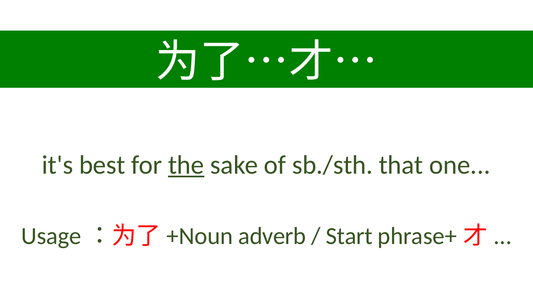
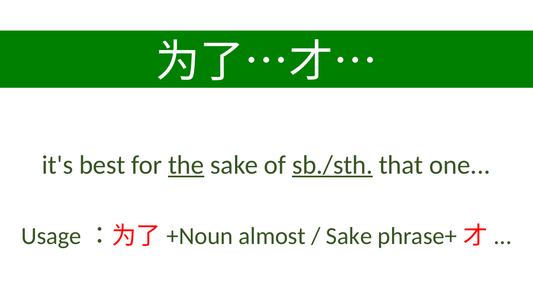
sb./sth underline: none -> present
adverb: adverb -> almost
Start at (349, 236): Start -> Sake
